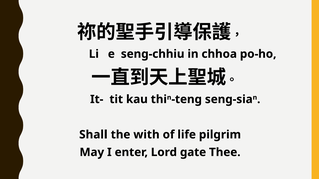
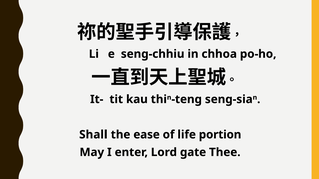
with: with -> ease
pilgrim: pilgrim -> portion
